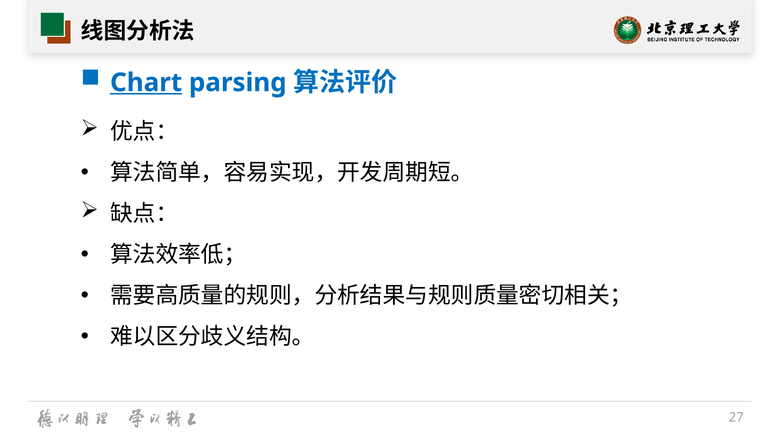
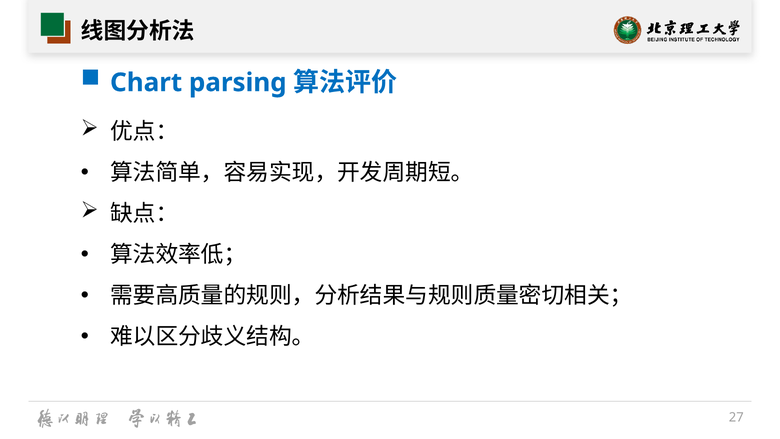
Chart underline: present -> none
